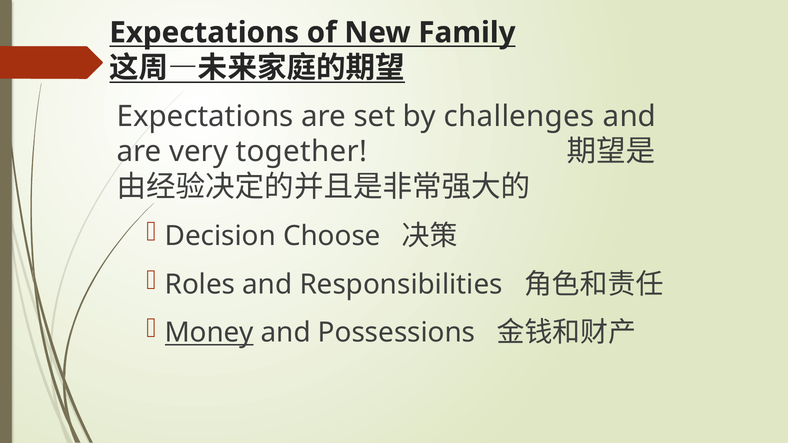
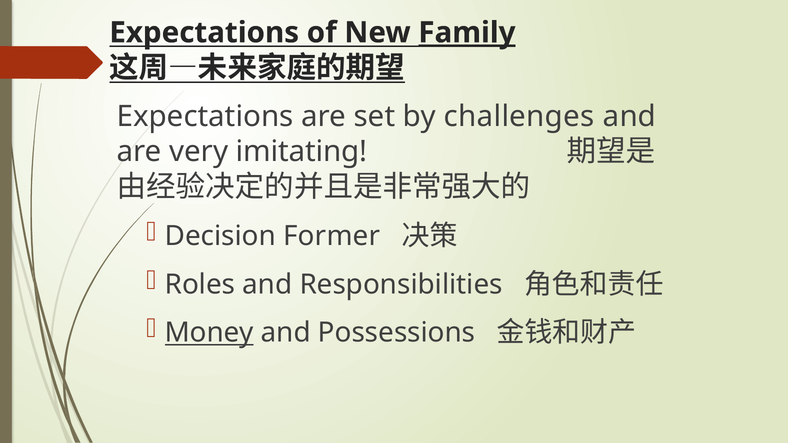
Family underline: none -> present
together: together -> imitating
Choose: Choose -> Former
